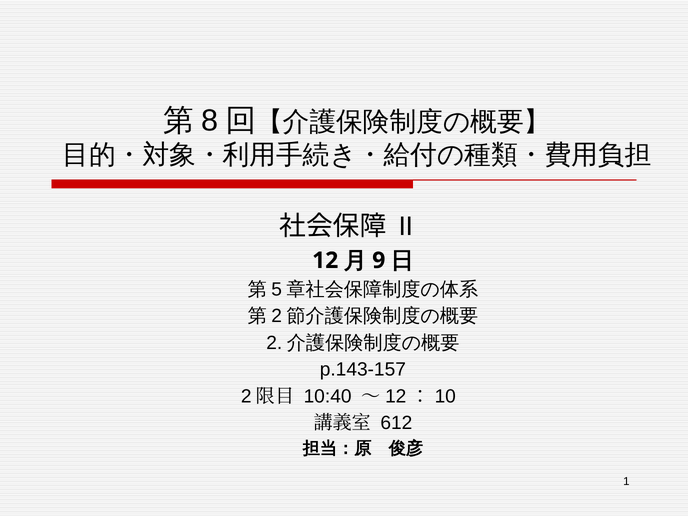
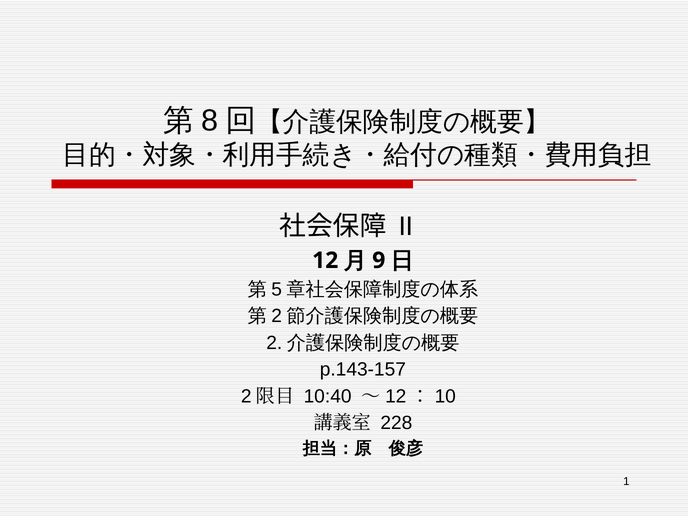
612: 612 -> 228
